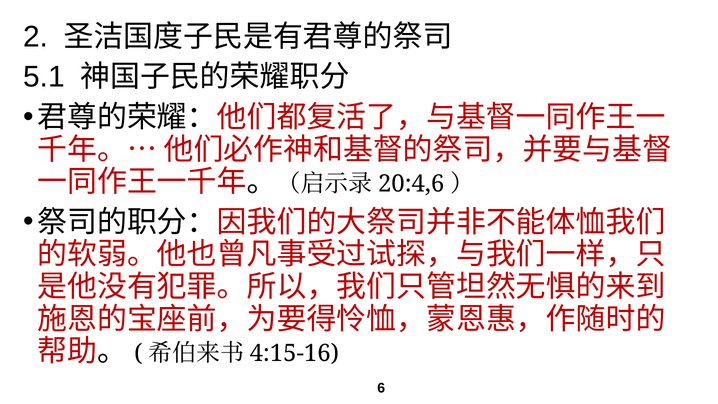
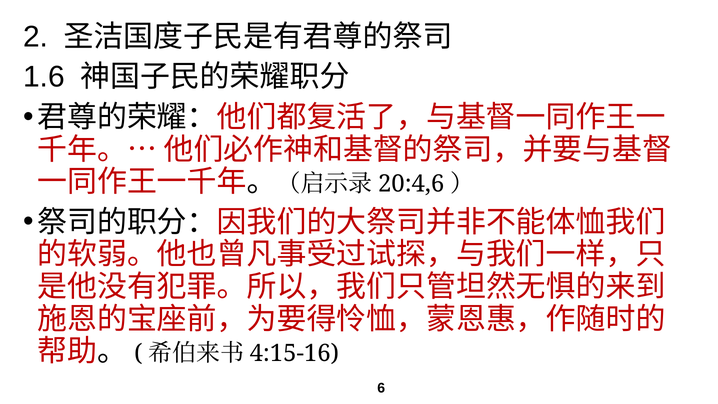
5.1: 5.1 -> 1.6
